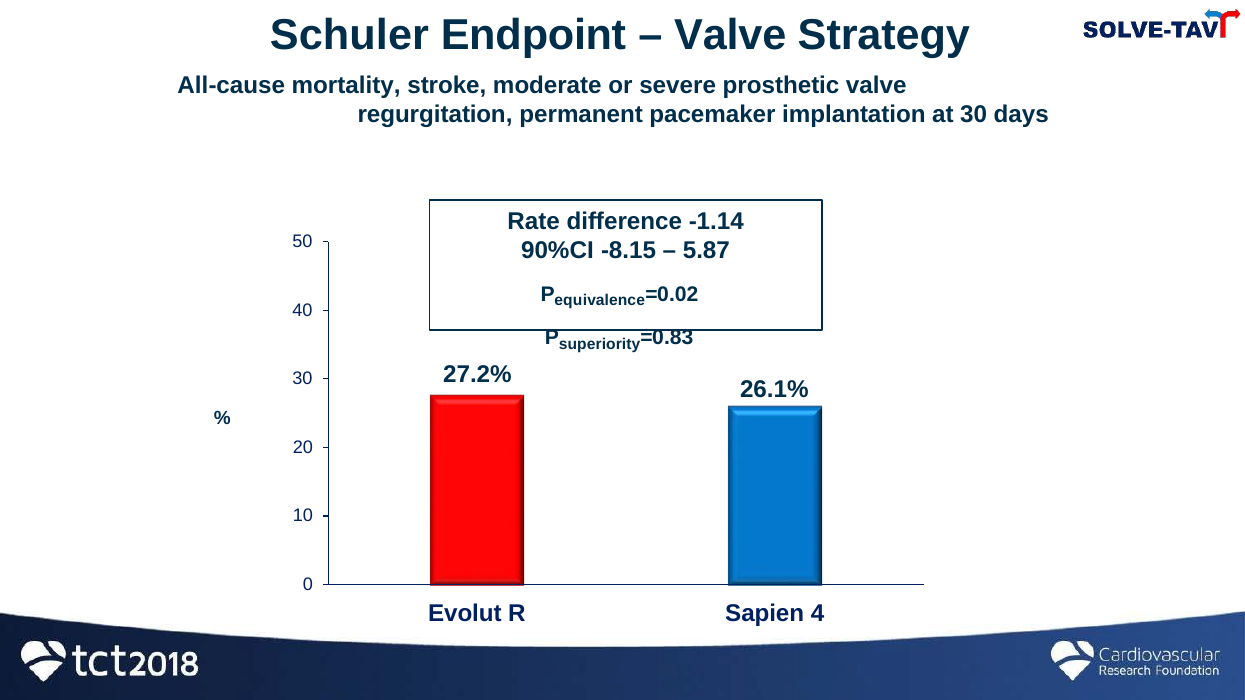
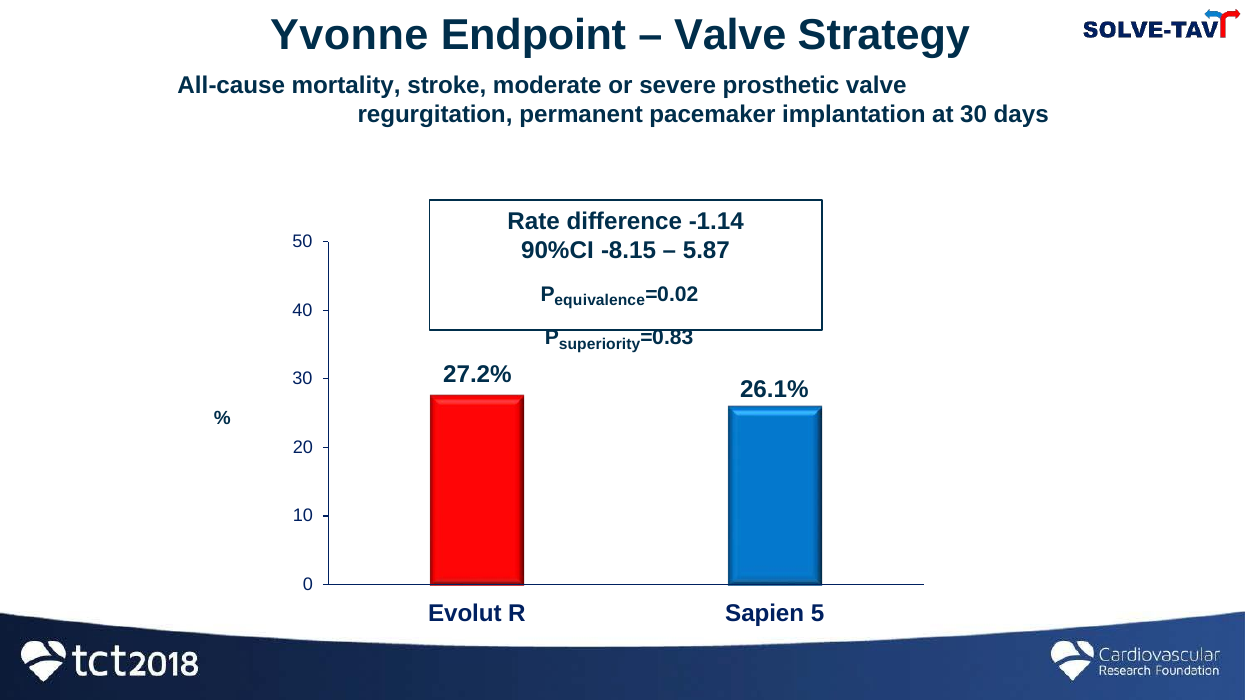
Schuler: Schuler -> Yvonne
4: 4 -> 5
